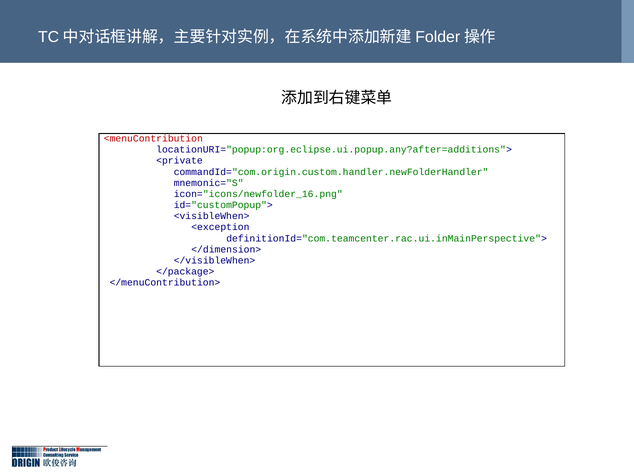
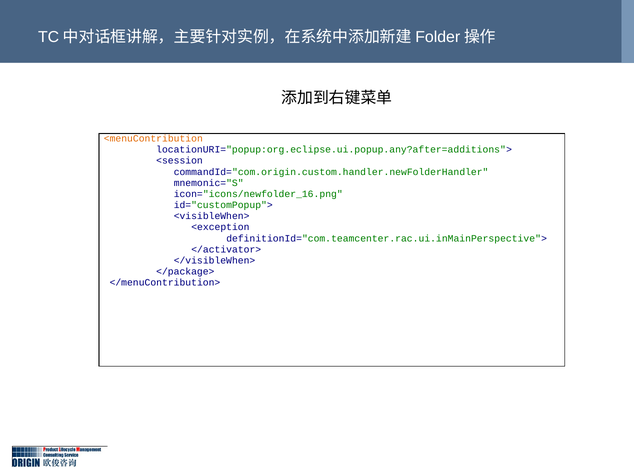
<menuContribution colour: red -> orange
<private: <private -> <session
</dimension>: </dimension> -> </activator>
